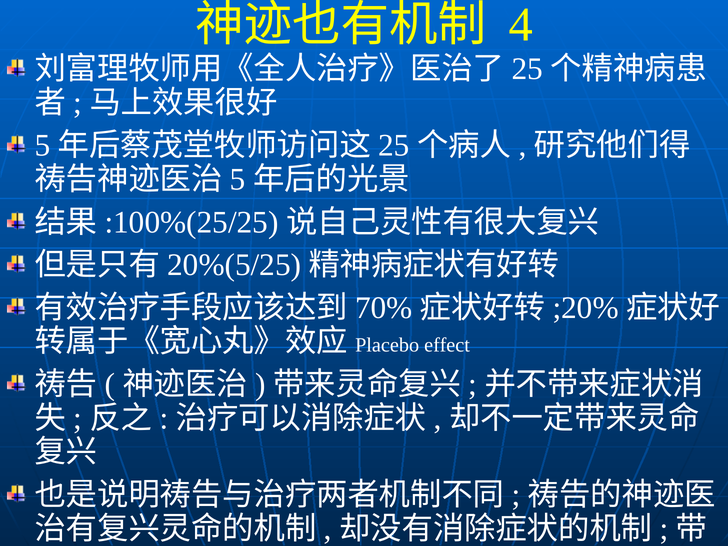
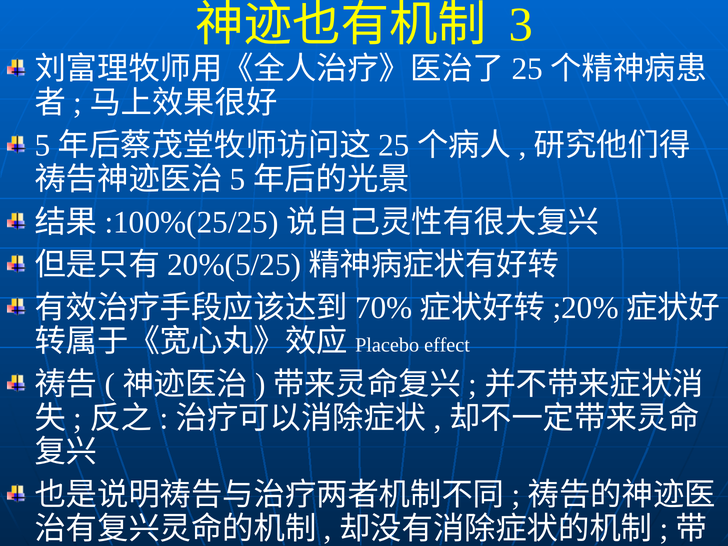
4: 4 -> 3
